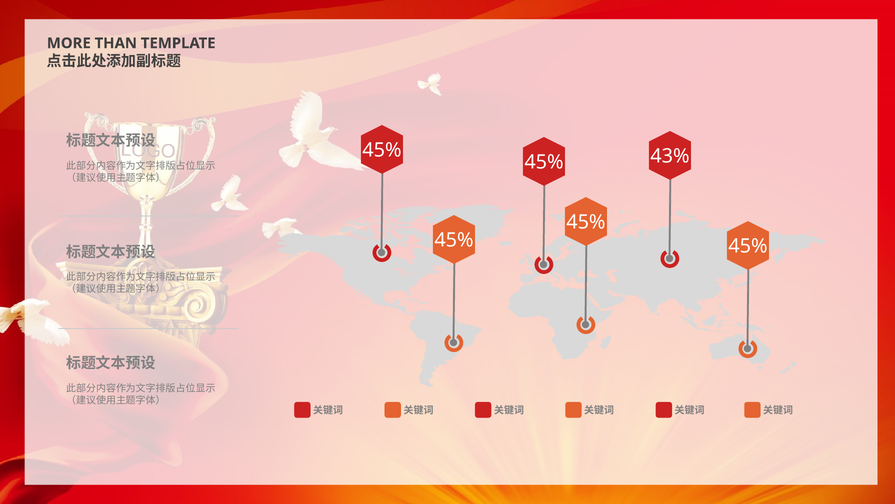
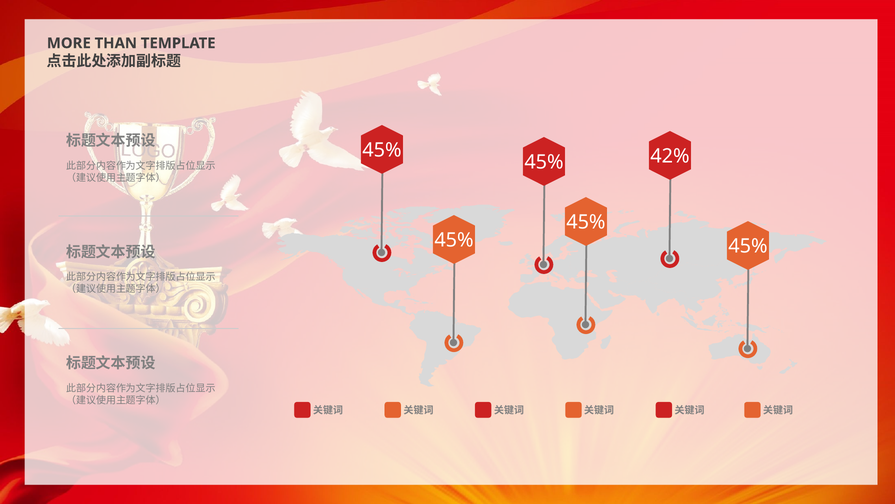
43%: 43% -> 42%
